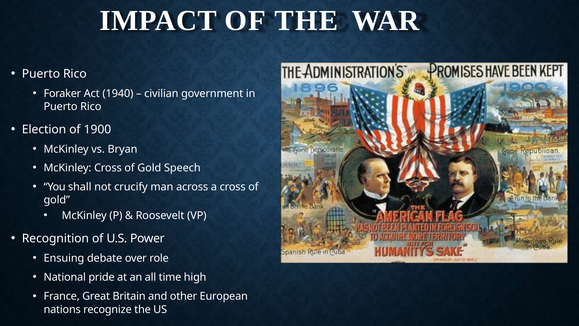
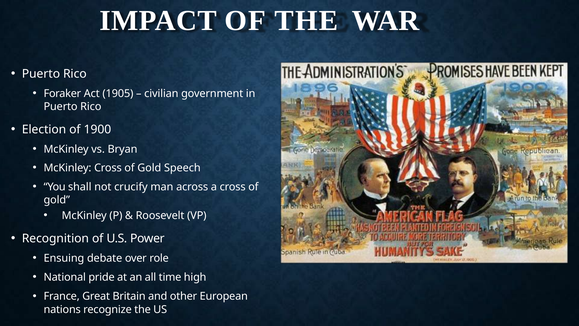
1940: 1940 -> 1905
